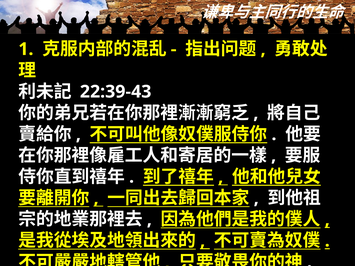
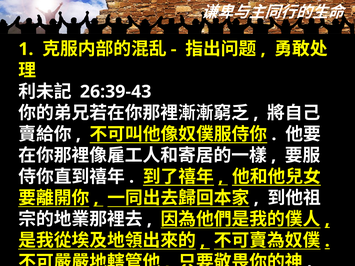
22:39-43: 22:39-43 -> 26:39-43
